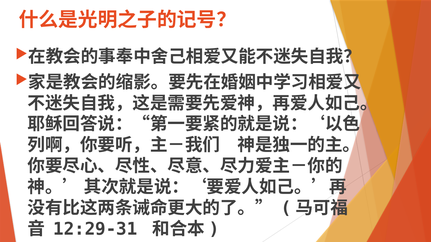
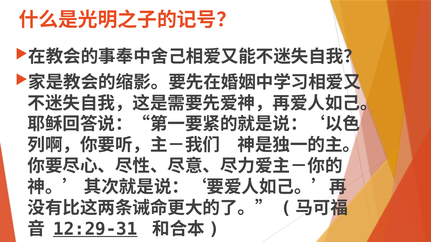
12:29-31 underline: none -> present
